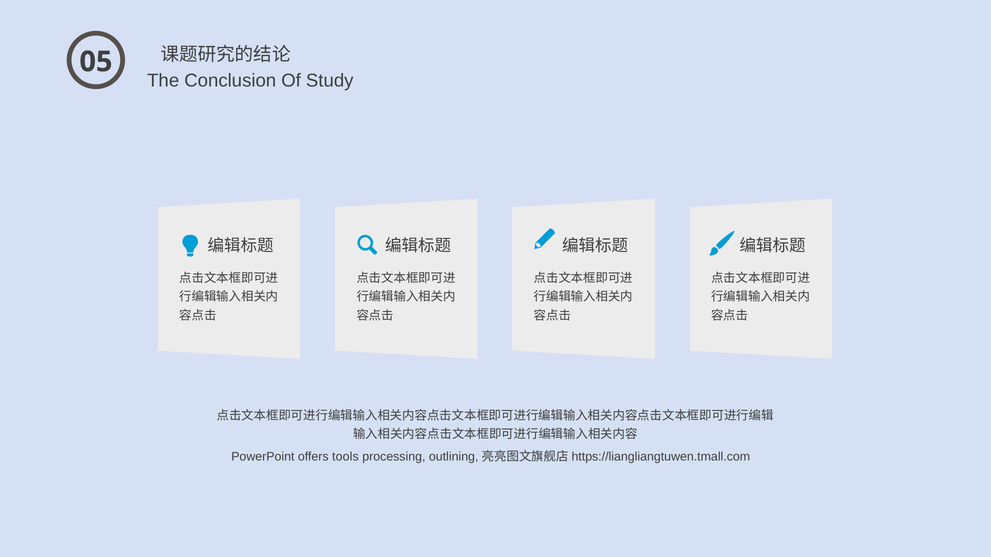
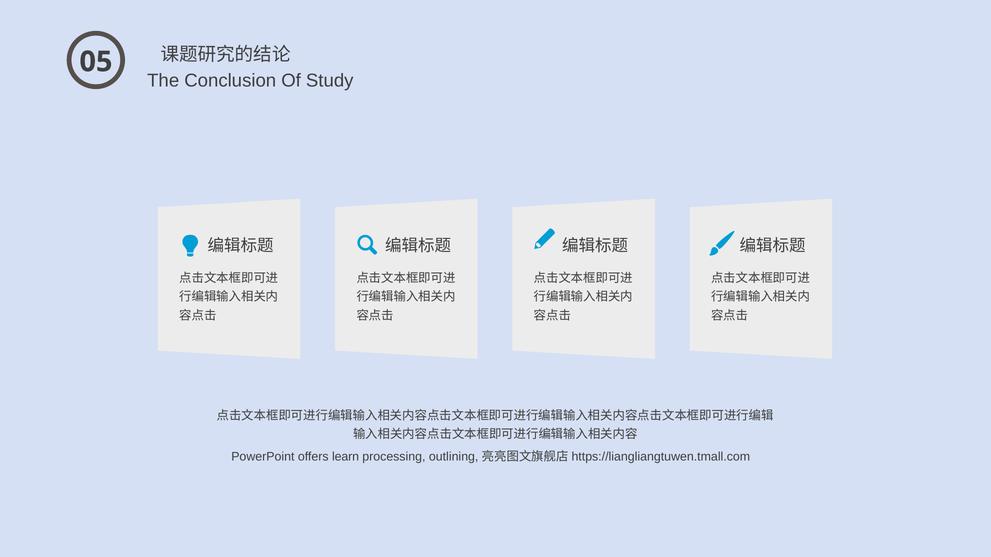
tools: tools -> learn
